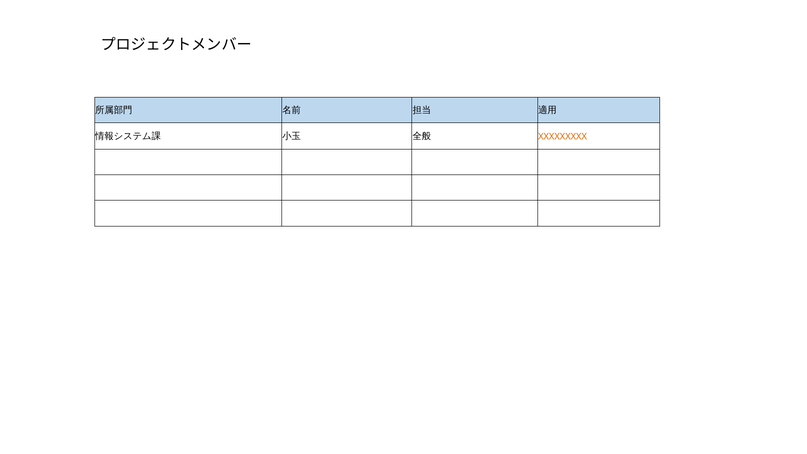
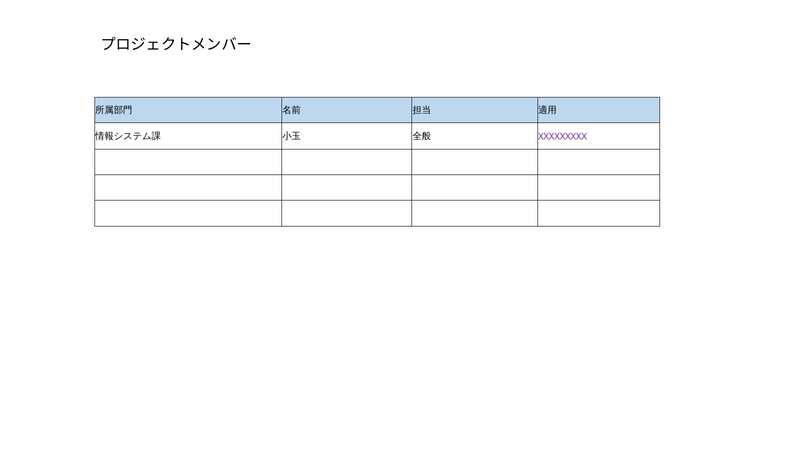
XXXXXXXXX colour: orange -> purple
